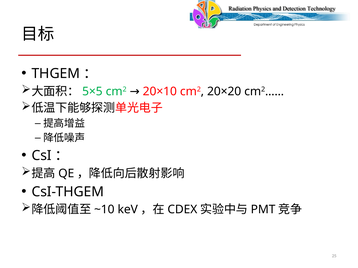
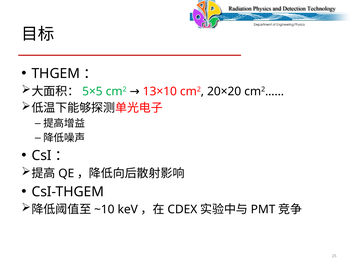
20×10: 20×10 -> 13×10
